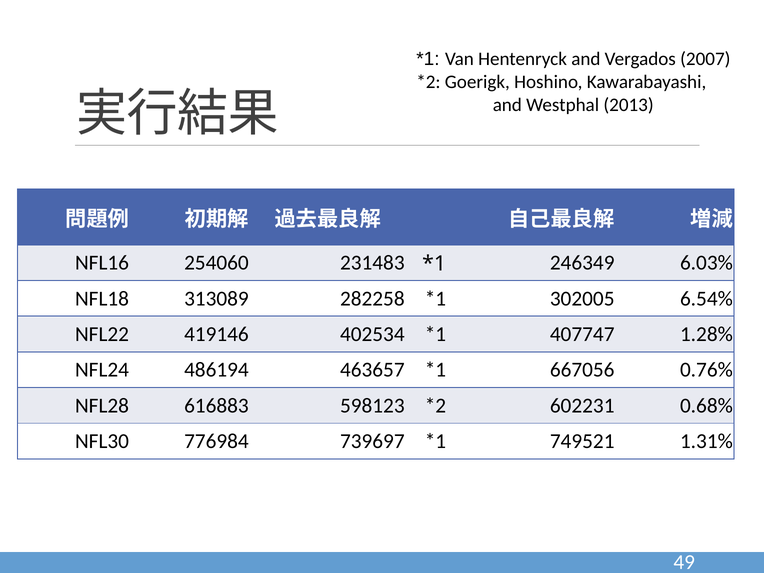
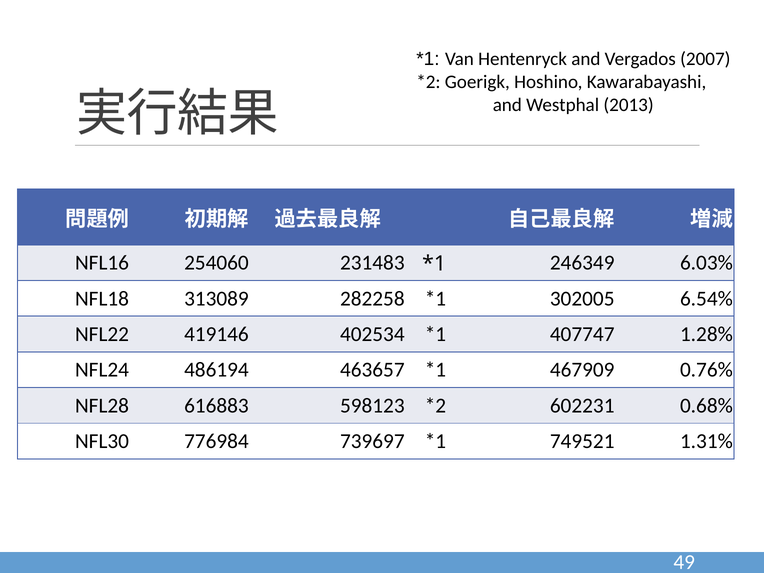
667056: 667056 -> 467909
